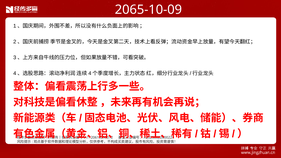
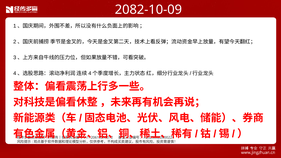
2065-10-09: 2065-10-09 -> 2082-10-09
